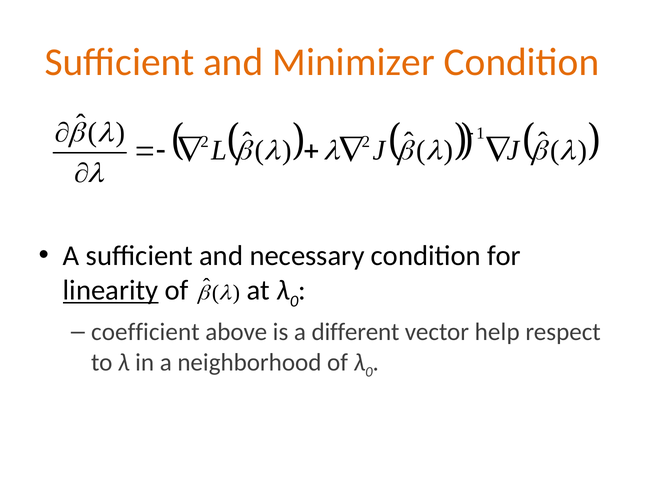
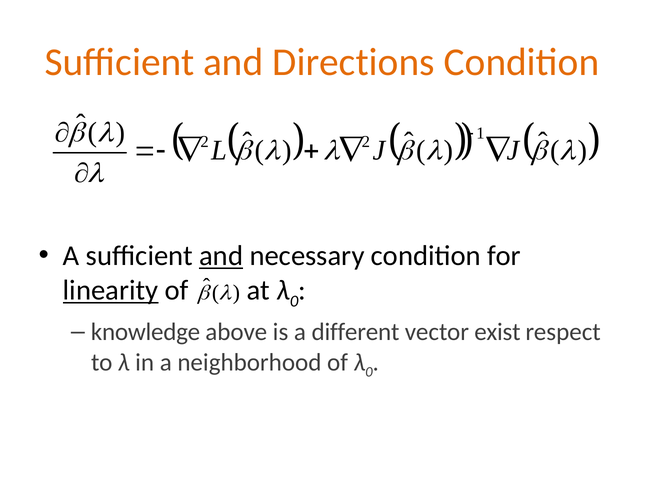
Minimizer: Minimizer -> Directions
and at (221, 256) underline: none -> present
coefficient: coefficient -> knowledge
help: help -> exist
